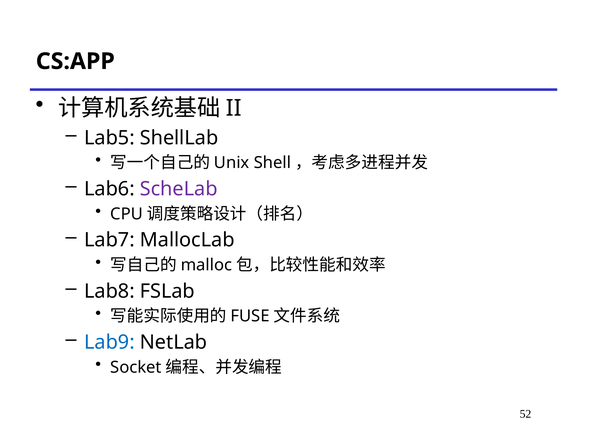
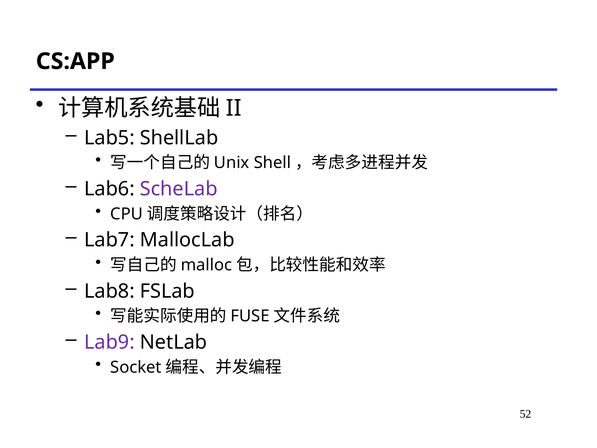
Lab9 colour: blue -> purple
